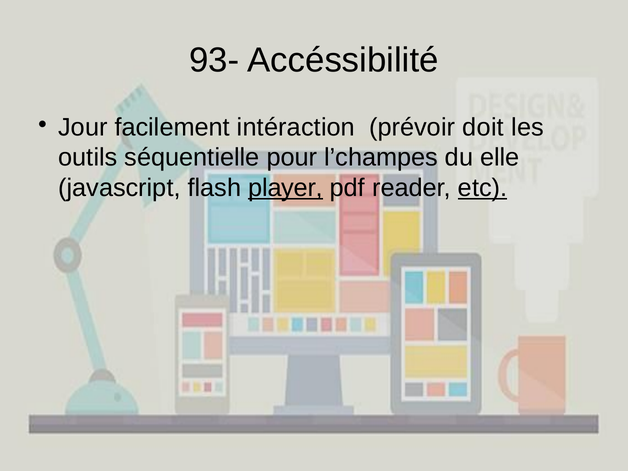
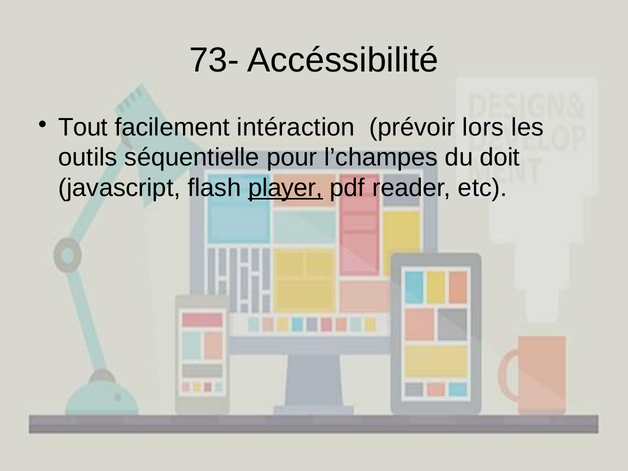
93-: 93- -> 73-
Jour: Jour -> Tout
doit: doit -> lors
elle: elle -> doit
etc underline: present -> none
